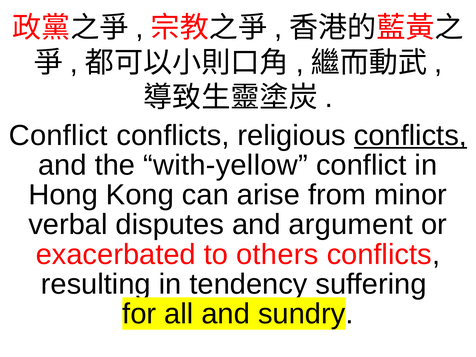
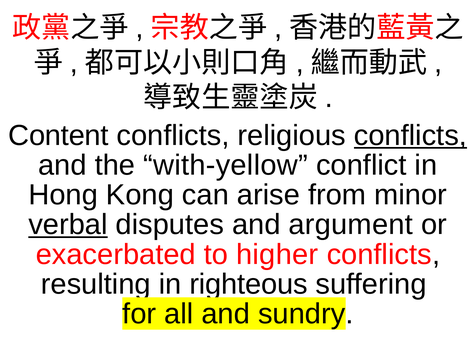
Conflict at (58, 135): Conflict -> Content
verbal underline: none -> present
others: others -> higher
tendency: tendency -> righteous
